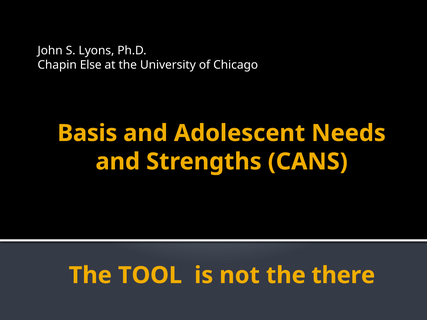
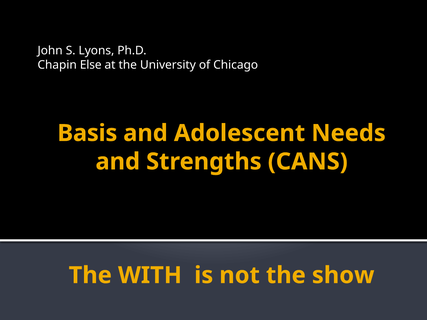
TOOL: TOOL -> WITH
there: there -> show
